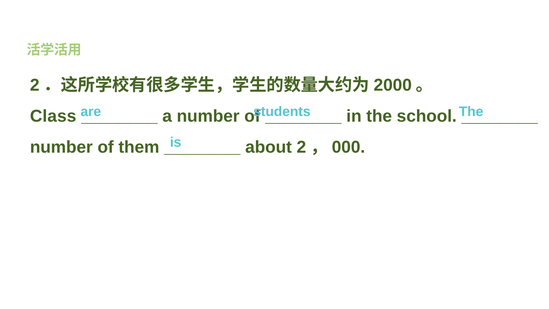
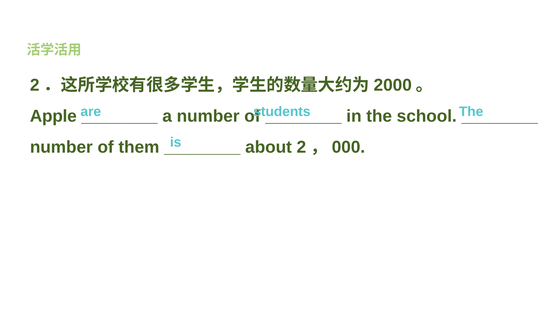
Class: Class -> Apple
